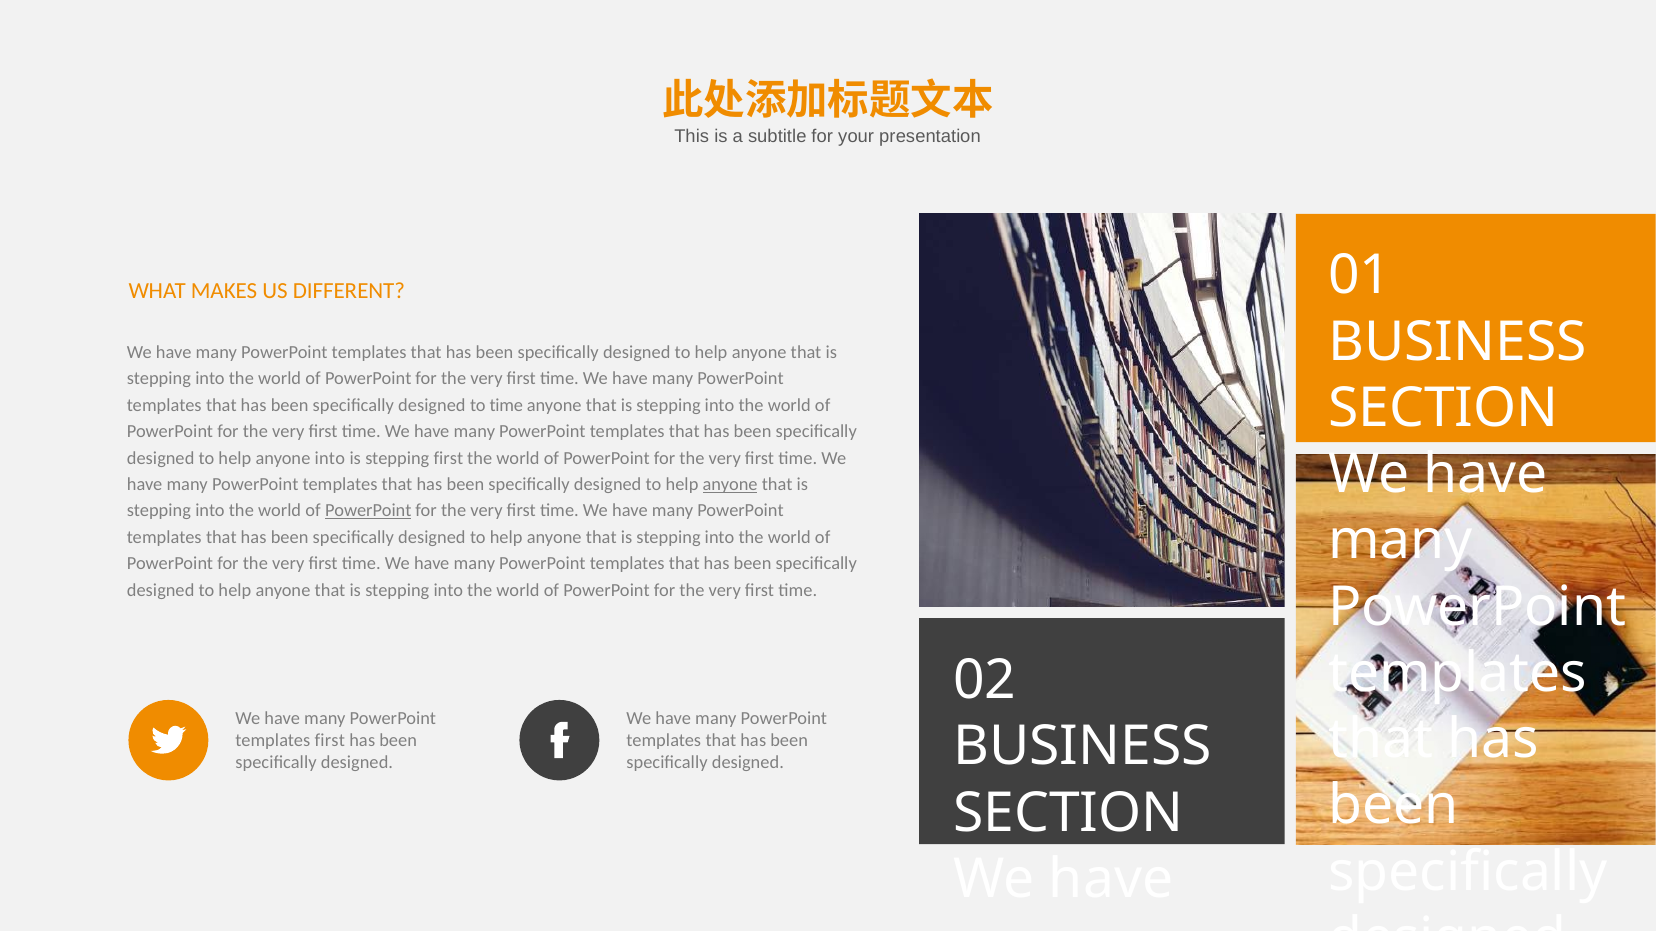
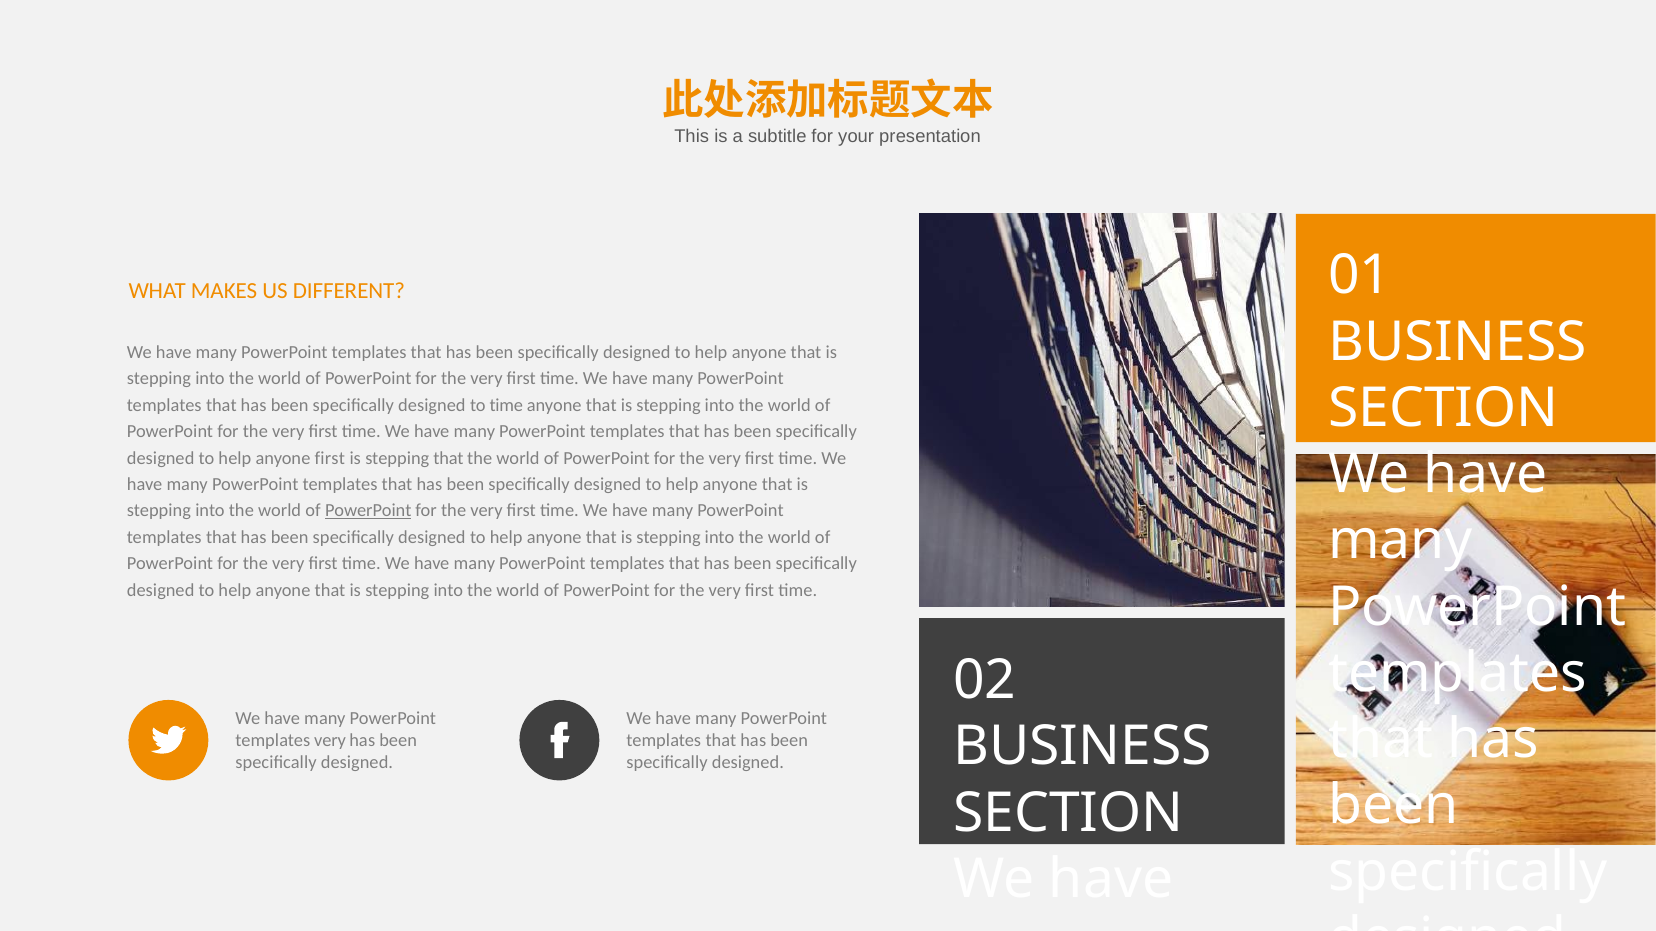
anyone into: into -> first
stepping first: first -> that
anyone at (730, 485) underline: present -> none
templates first: first -> very
